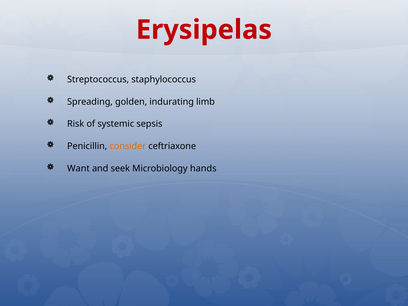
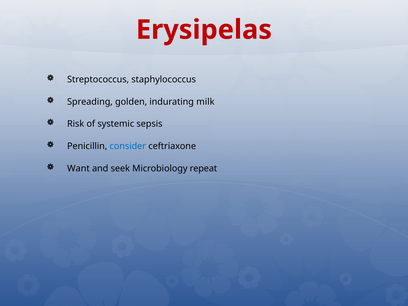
limb: limb -> milk
consider colour: orange -> blue
hands: hands -> repeat
